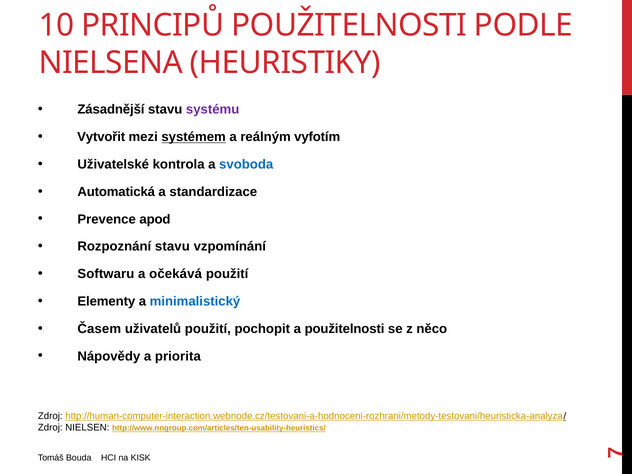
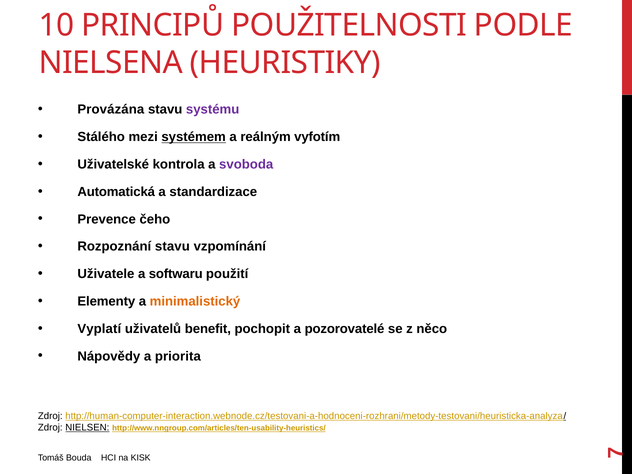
Zásadnější: Zásadnější -> Provázána
Vytvořit: Vytvořit -> Stálého
svoboda colour: blue -> purple
apod: apod -> čeho
Softwaru: Softwaru -> Uživatele
očekává: očekává -> softwaru
minimalistický colour: blue -> orange
Časem: Časem -> Vyplatí
uživatelů použití: použití -> benefit
a použitelnosti: použitelnosti -> pozorovatelé
NIELSEN underline: none -> present
